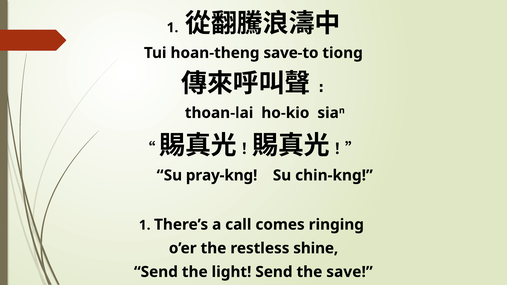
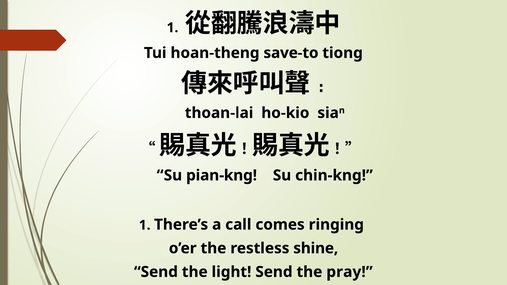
pray-kng: pray-kng -> pian-kng
save: save -> pray
